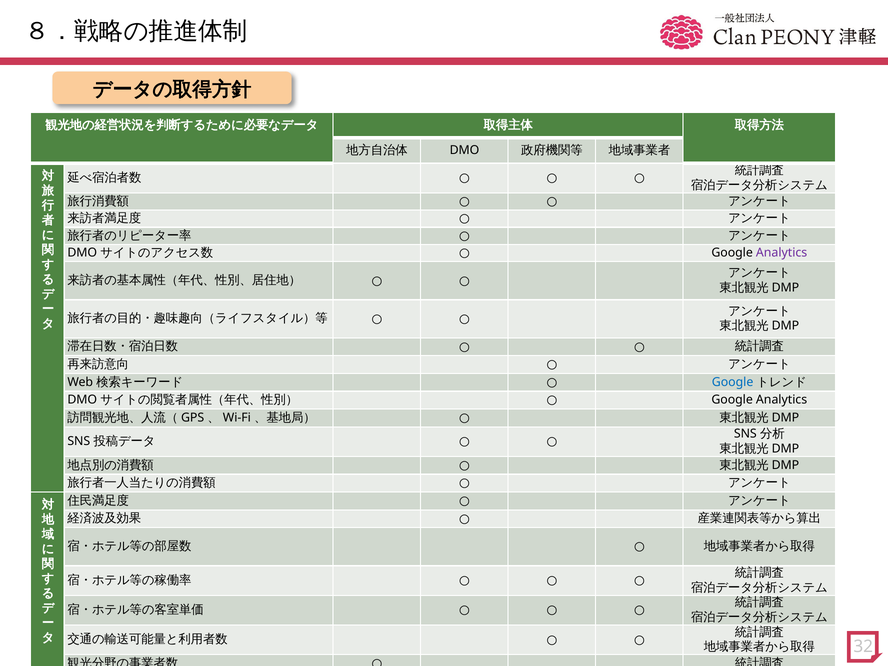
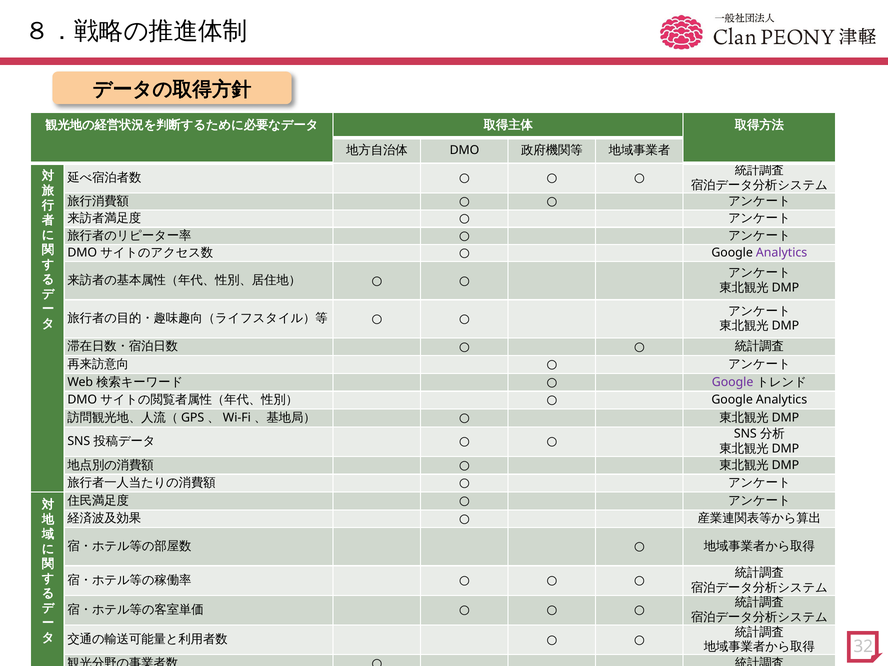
Google at (733, 382) colour: blue -> purple
